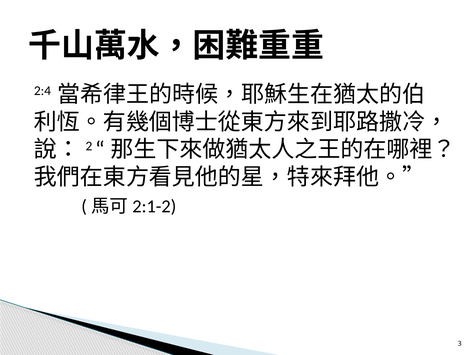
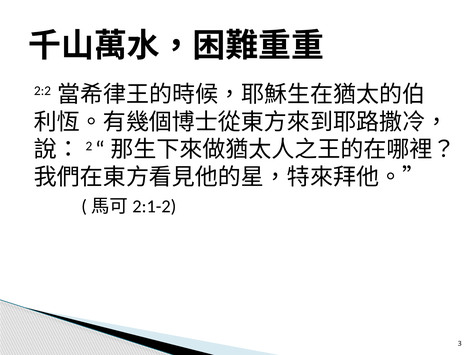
2:4: 2:4 -> 2:2
